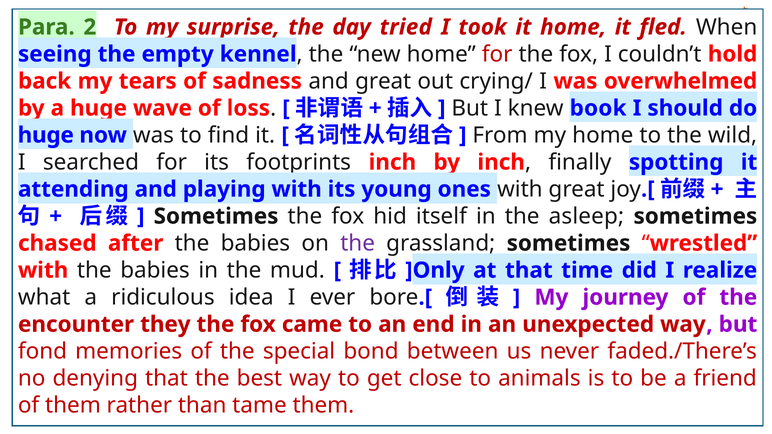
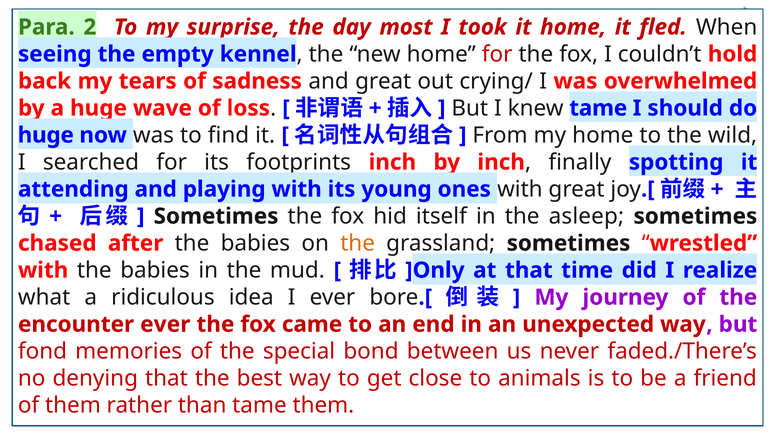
tried: tried -> most
knew book: book -> tame
the at (358, 243) colour: purple -> orange
encounter they: they -> ever
